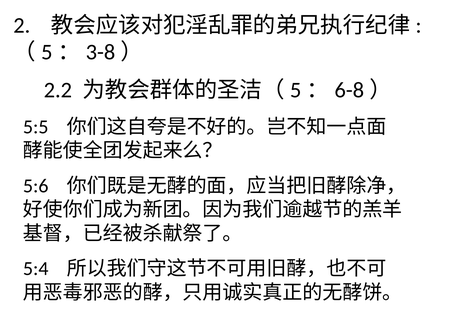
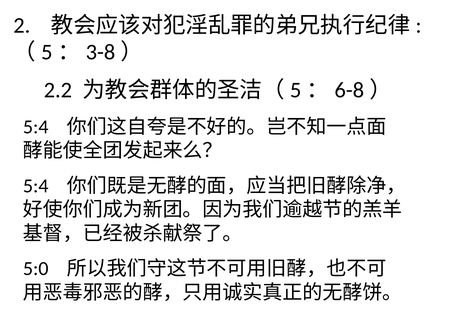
5:5 at (36, 127): 5:5 -> 5:4
5:6 at (36, 186): 5:6 -> 5:4
5:4: 5:4 -> 5:0
